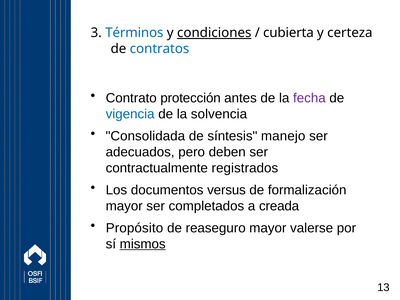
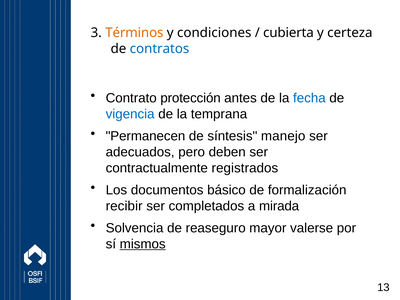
Términos colour: blue -> orange
condiciones underline: present -> none
fecha colour: purple -> blue
solvencia: solvencia -> temprana
Consolidada: Consolidada -> Permanecen
versus: versus -> básico
mayor at (124, 206): mayor -> recibir
creada: creada -> mirada
Propósito: Propósito -> Solvencia
